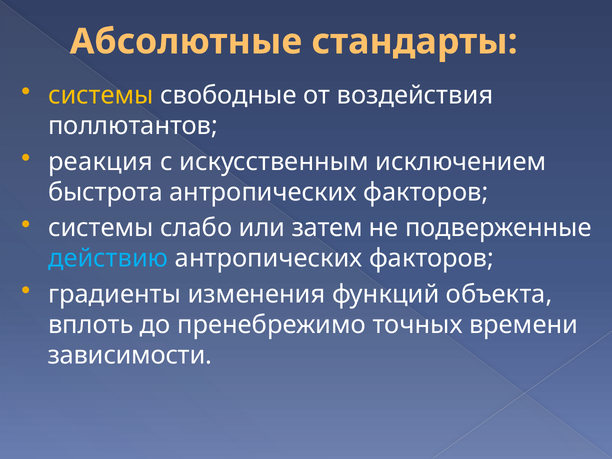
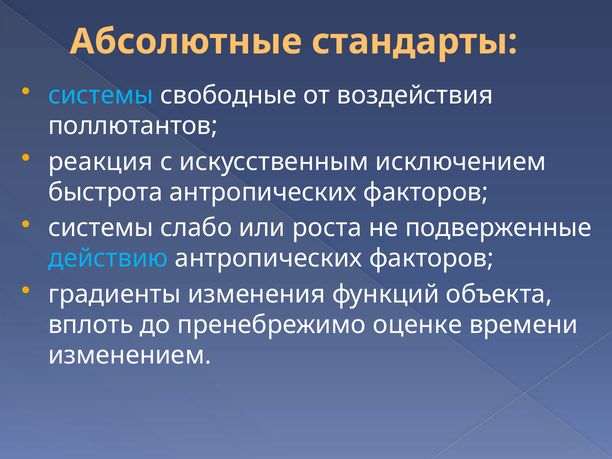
системы at (101, 95) colour: yellow -> light blue
затем: затем -> роста
точных: точных -> оценке
зависимости: зависимости -> изменением
